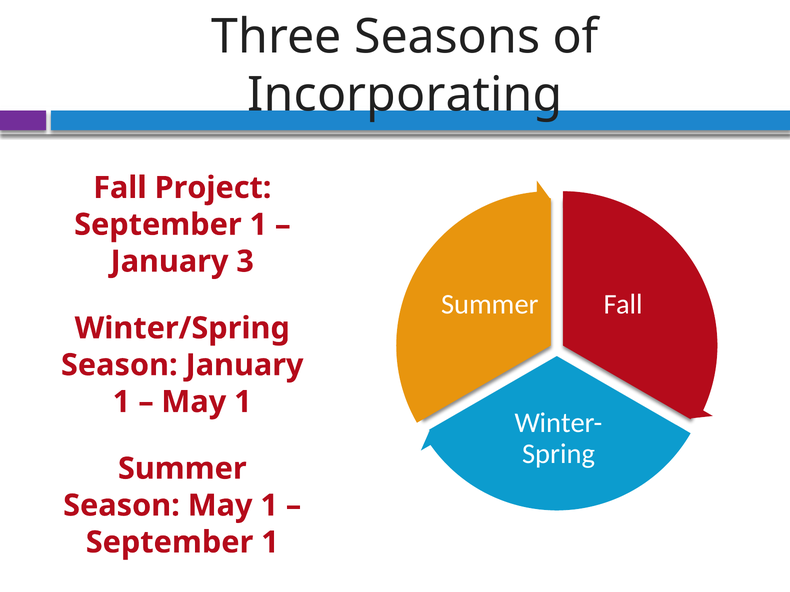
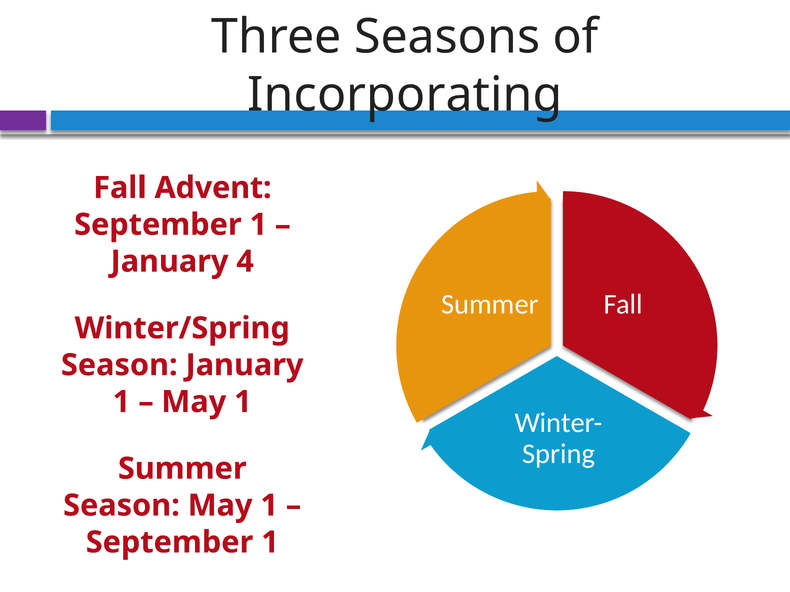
Project: Project -> Advent
3: 3 -> 4
